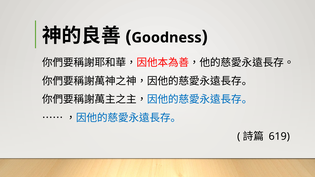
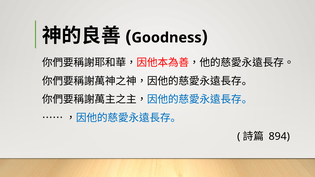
619: 619 -> 894
